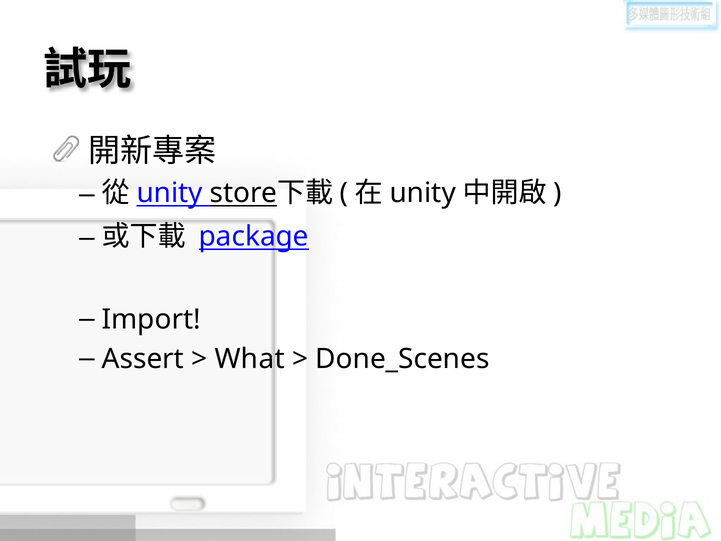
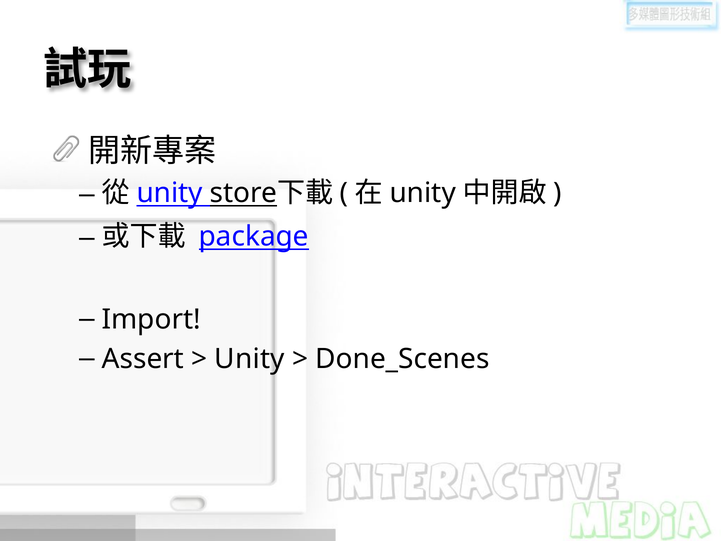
What at (250, 359): What -> Unity
